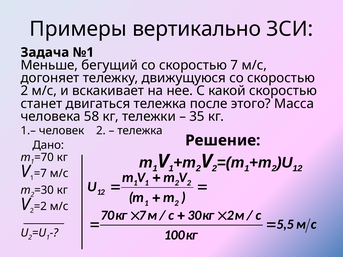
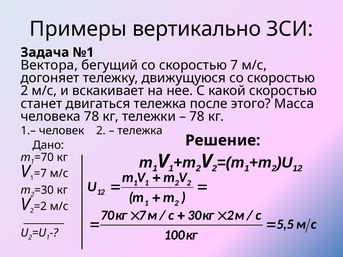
Меньше: Меньше -> Вектора
человека 58: 58 -> 78
35 at (197, 117): 35 -> 78
